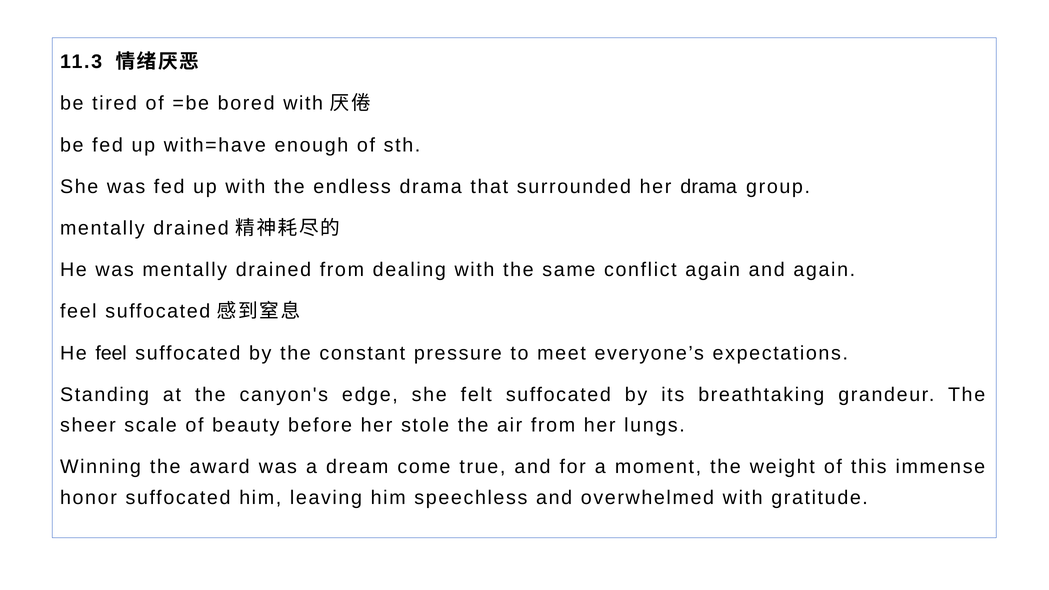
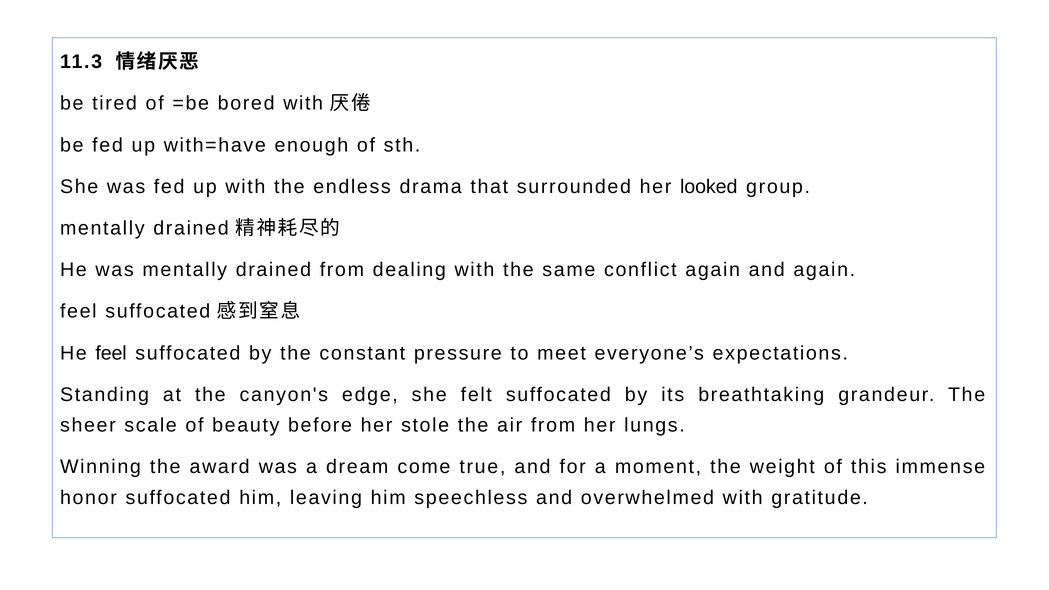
her drama: drama -> looked
